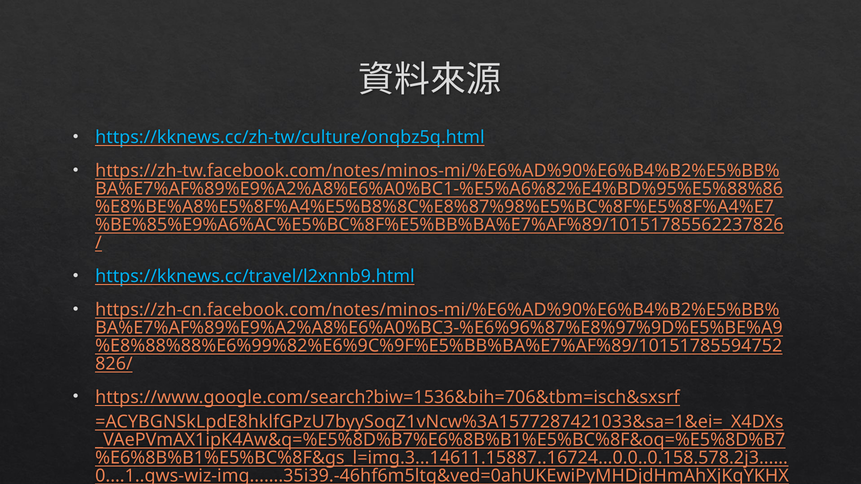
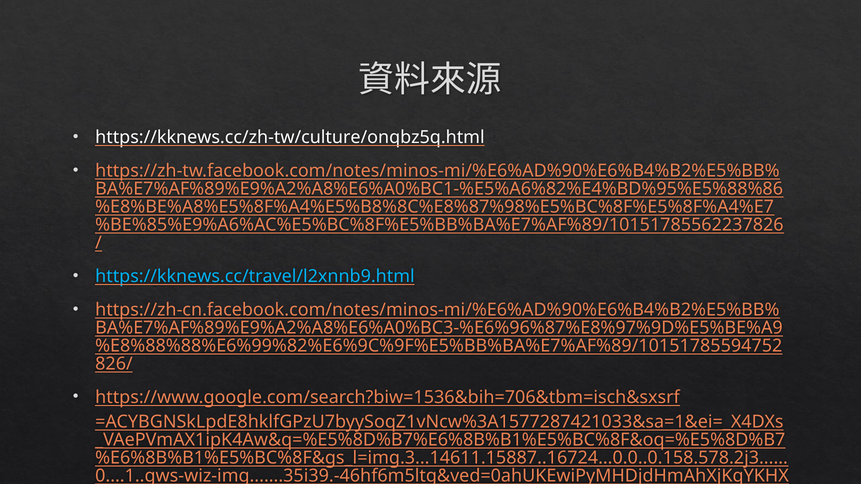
https://kknews.cc/zh-tw/culture/onqbz5q.html colour: light blue -> white
